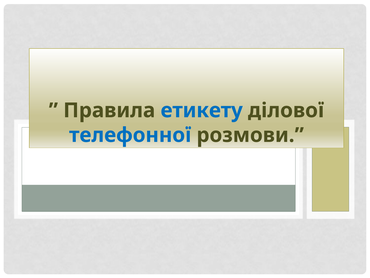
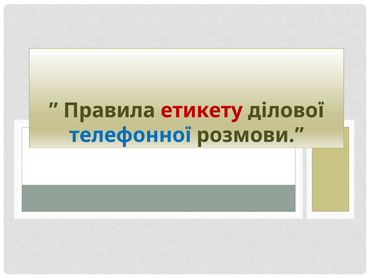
етикету colour: blue -> red
